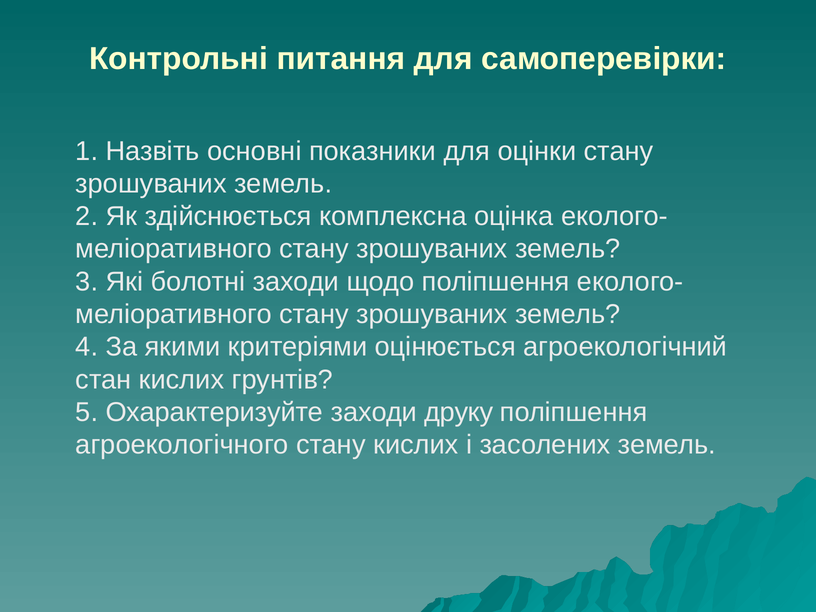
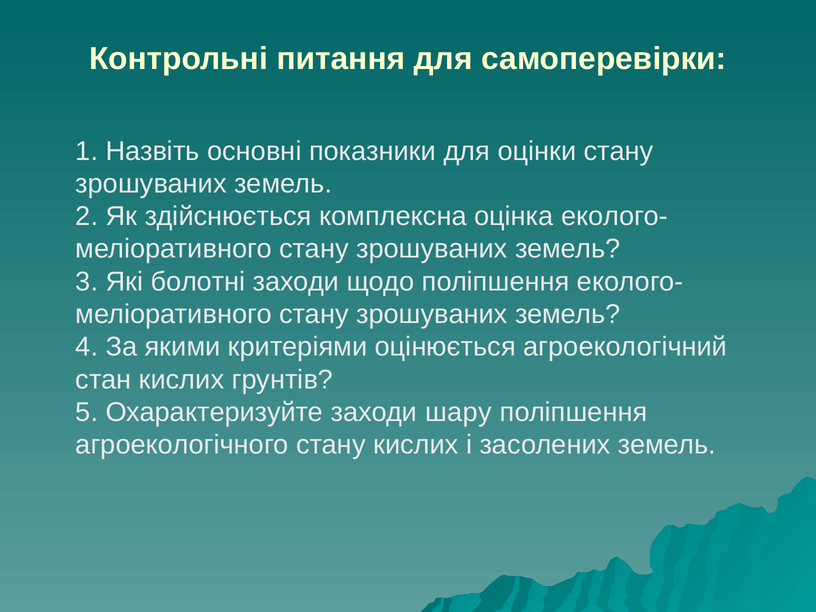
друку: друку -> шару
